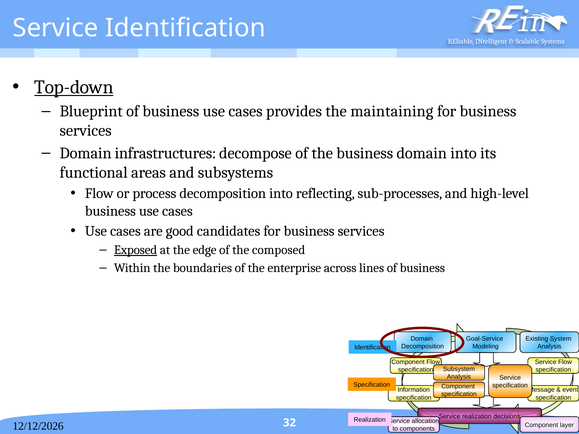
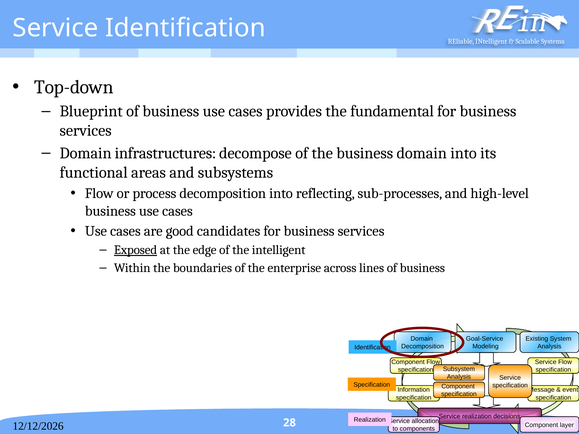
Top-down underline: present -> none
maintaining: maintaining -> fundamental
the composed: composed -> intelligent
32: 32 -> 28
